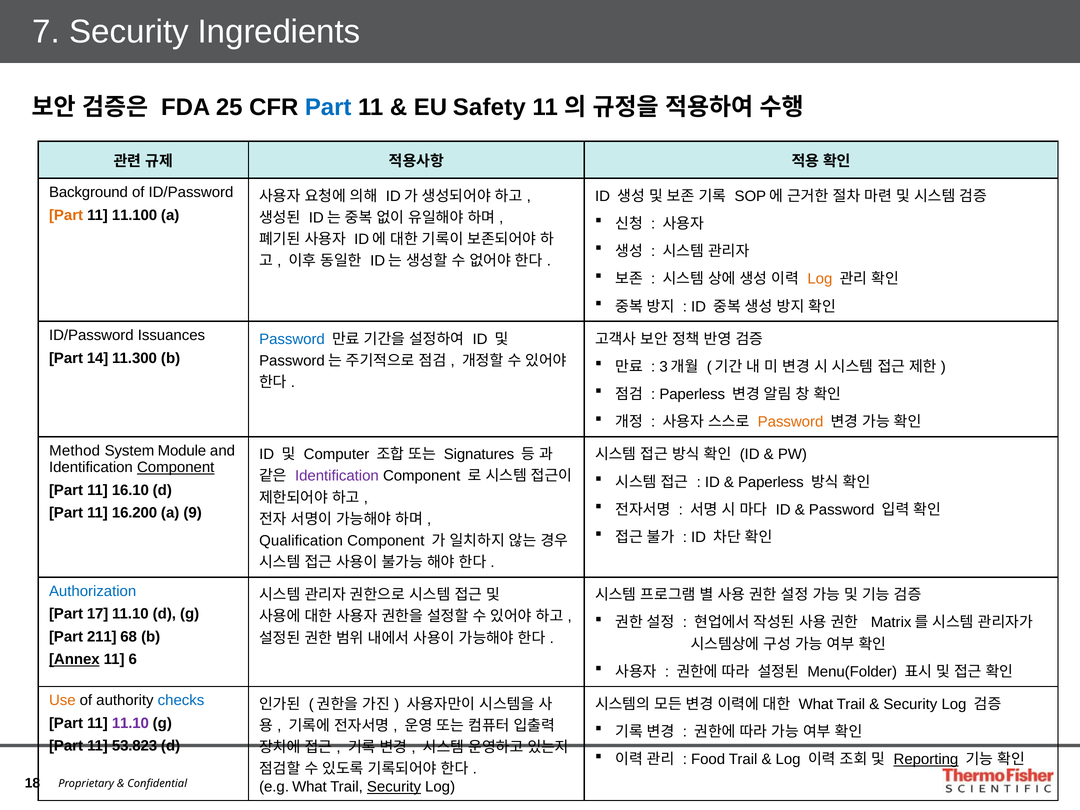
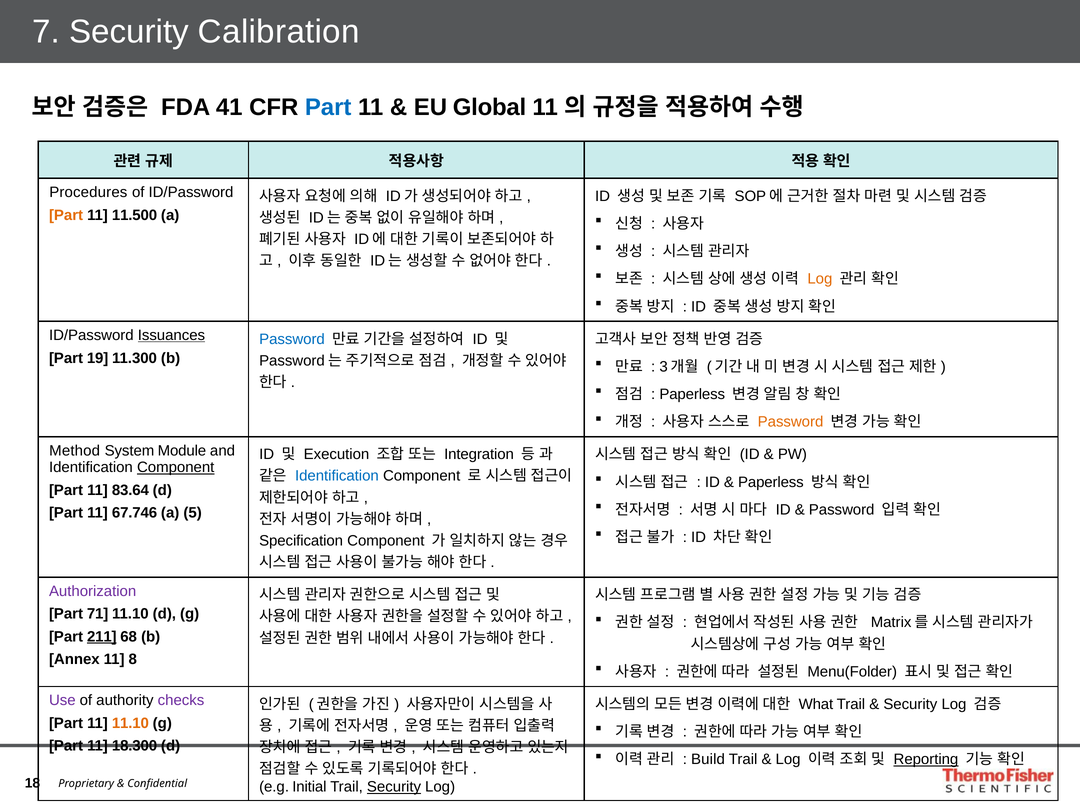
Ingredients: Ingredients -> Calibration
25: 25 -> 41
Safety: Safety -> Global
Background: Background -> Procedures
11.100: 11.100 -> 11.500
Issuances underline: none -> present
14: 14 -> 19
Computer: Computer -> Execution
Signatures: Signatures -> Integration
Identification at (337, 476) colour: purple -> blue
16.10: 16.10 -> 83.64
16.200: 16.200 -> 67.746
9: 9 -> 5
Qualification: Qualification -> Specification
Authorization colour: blue -> purple
17: 17 -> 71
211 underline: none -> present
Annex underline: present -> none
6: 6 -> 8
Use colour: orange -> purple
checks colour: blue -> purple
11.10 at (130, 723) colour: purple -> orange
53.823: 53.823 -> 18.300
Food: Food -> Build
e.g What: What -> Initial
